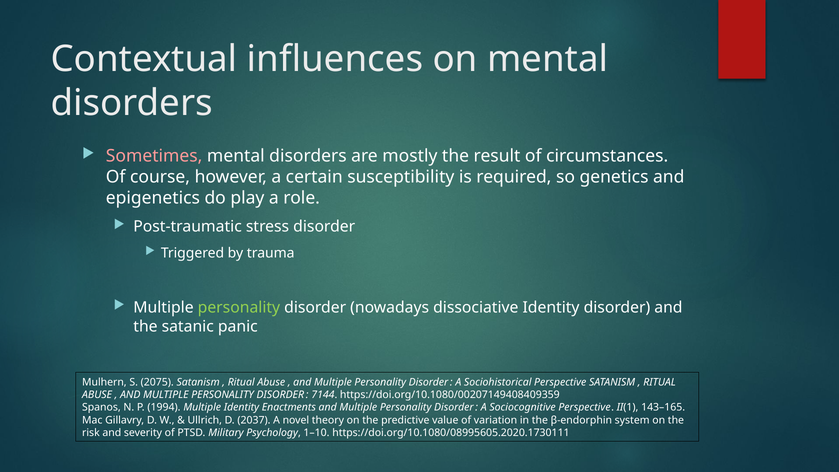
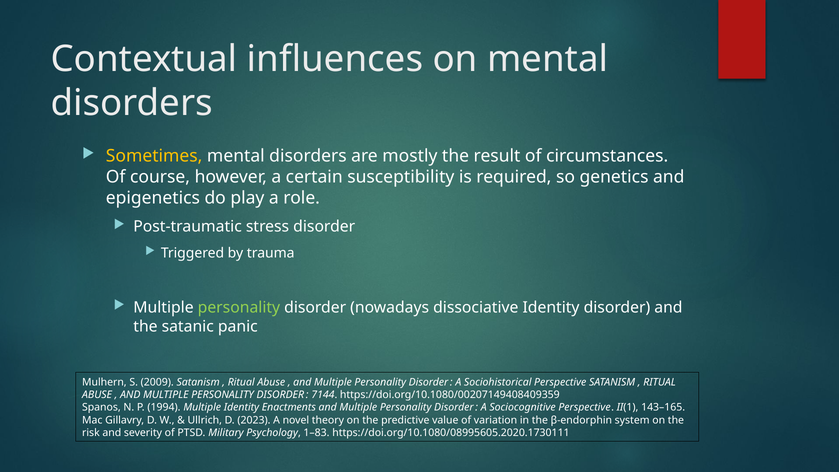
Sometimes colour: pink -> yellow
2075: 2075 -> 2009
2037: 2037 -> 2023
1–10: 1–10 -> 1–83
